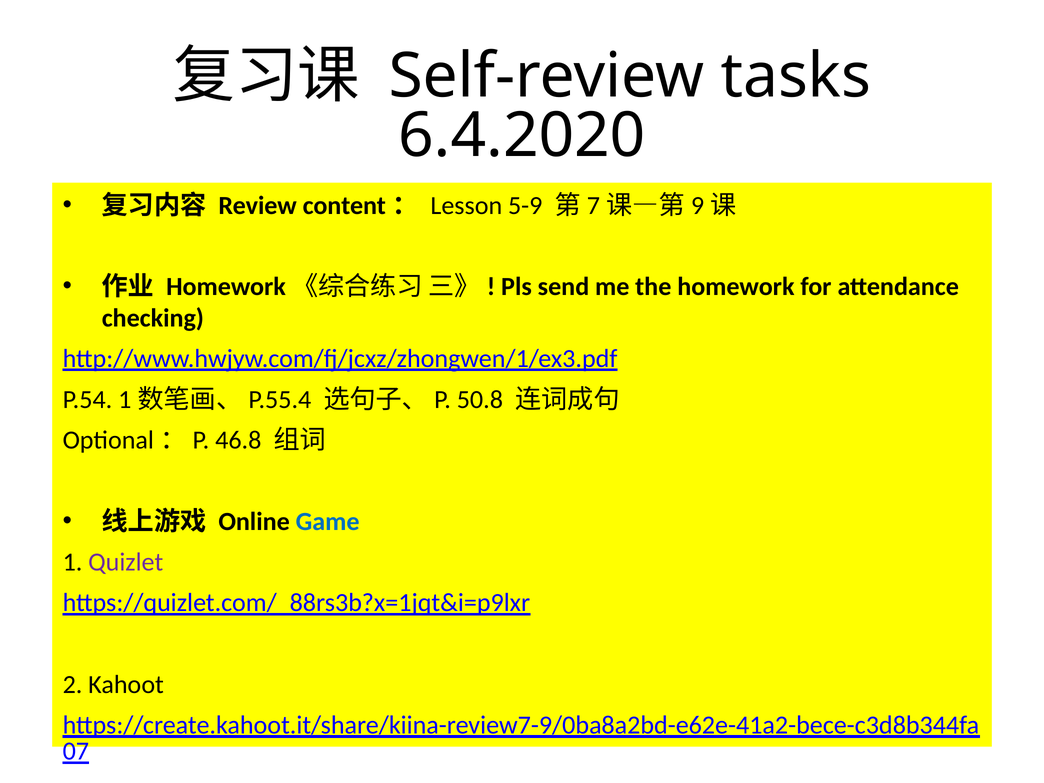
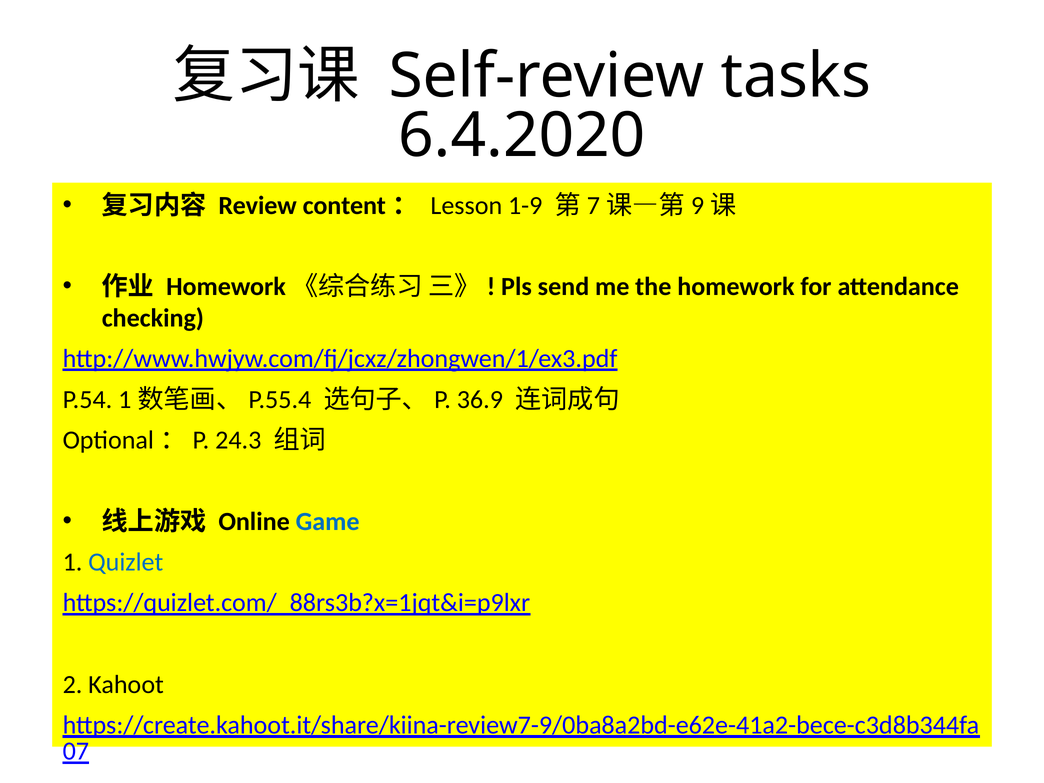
5-9: 5-9 -> 1-9
50.8: 50.8 -> 36.9
46.8: 46.8 -> 24.3
Quizlet colour: purple -> blue
